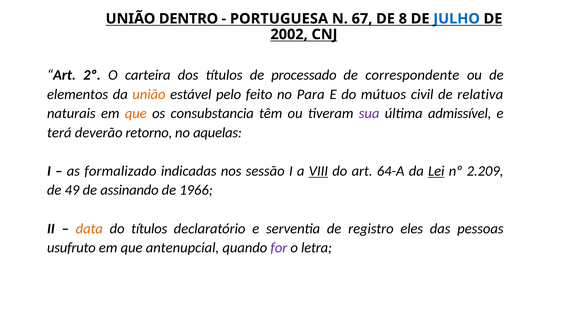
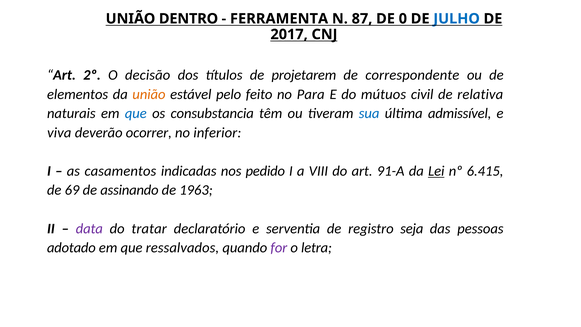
PORTUGUESA: PORTUGUESA -> FERRAMENTA
67: 67 -> 87
8: 8 -> 0
2002: 2002 -> 2017
carteira: carteira -> decisão
processado: processado -> projetarem
que at (136, 113) colour: orange -> blue
sua colour: purple -> blue
terá: terá -> viva
retorno: retorno -> ocorrer
aquelas: aquelas -> inferior
formalizado: formalizado -> casamentos
sessão: sessão -> pedido
VIII underline: present -> none
64-A: 64-A -> 91-A
2.209: 2.209 -> 6.415
49: 49 -> 69
1966: 1966 -> 1963
data colour: orange -> purple
do títulos: títulos -> tratar
eles: eles -> seja
usufruto: usufruto -> adotado
antenupcial: antenupcial -> ressalvados
